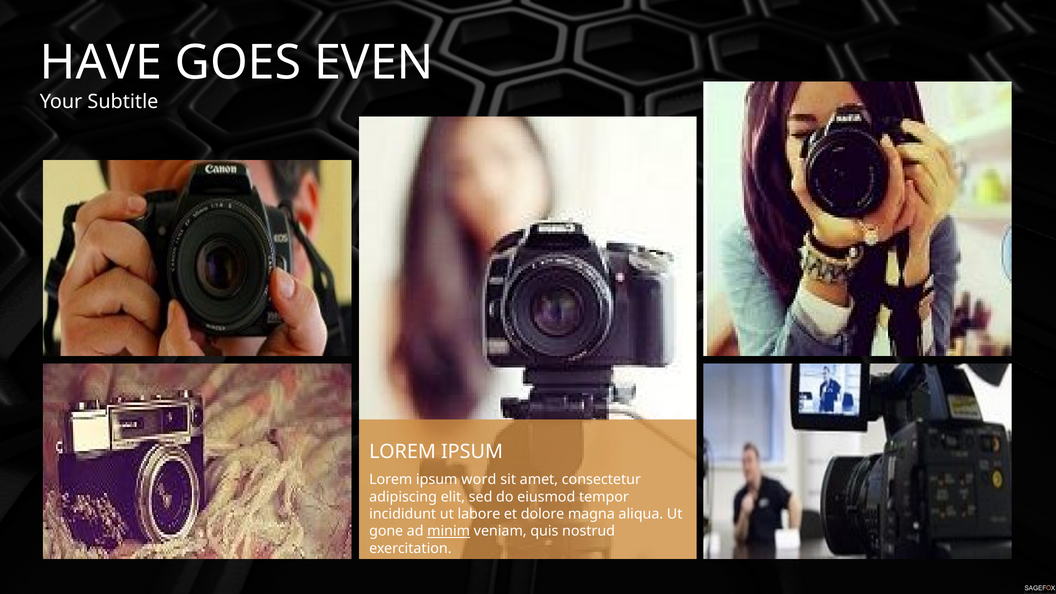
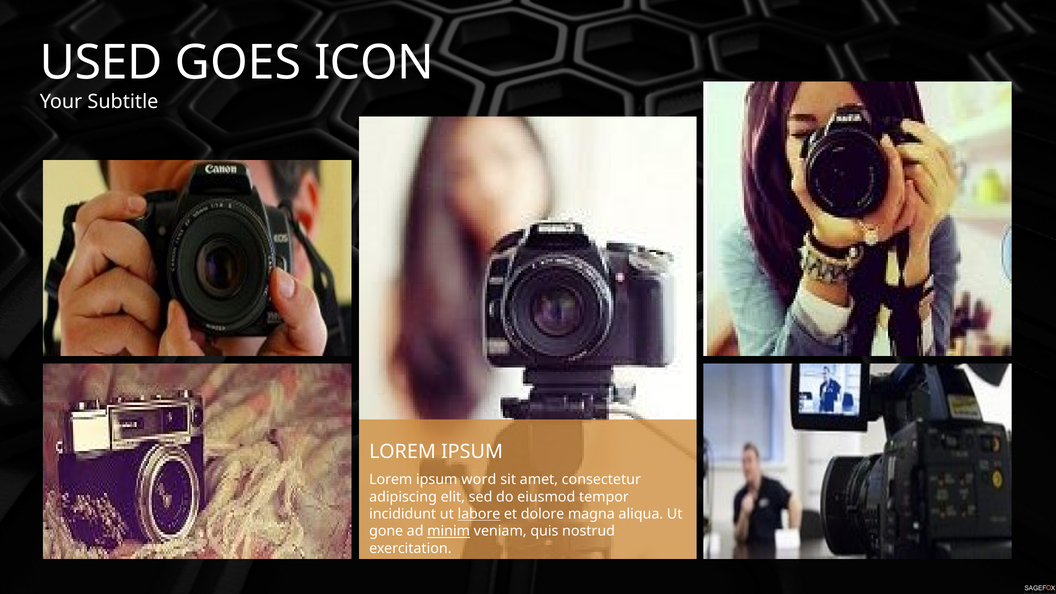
HAVE: HAVE -> USED
EVEN: EVEN -> ICON
labore underline: none -> present
